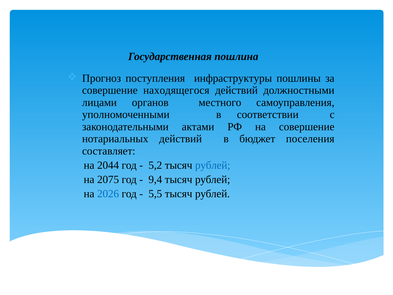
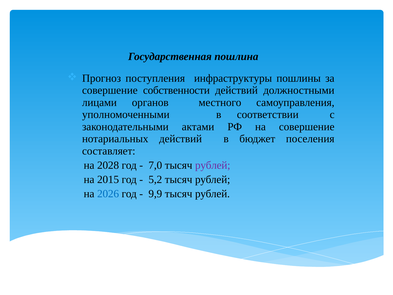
находящегося: находящегося -> собственности
2044: 2044 -> 2028
5,2: 5,2 -> 7,0
рублей at (213, 165) colour: blue -> purple
2075: 2075 -> 2015
9,4: 9,4 -> 5,2
5,5: 5,5 -> 9,9
